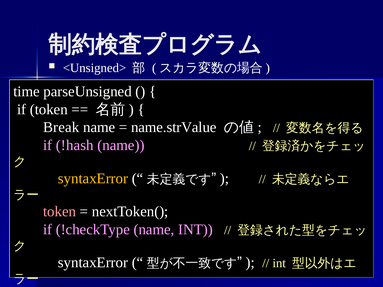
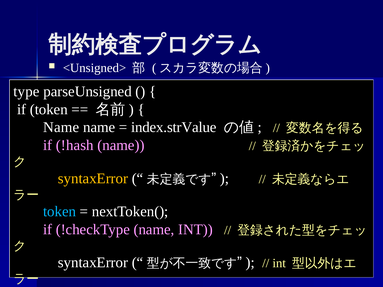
time: time -> type
Break at (61, 127): Break -> Name
name.strValue: name.strValue -> index.strValue
token at (60, 212) colour: pink -> light blue
